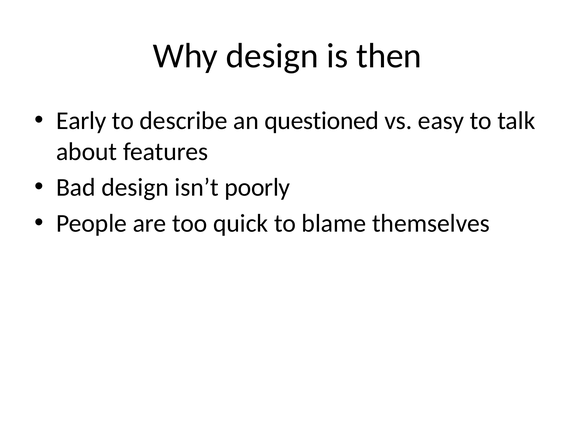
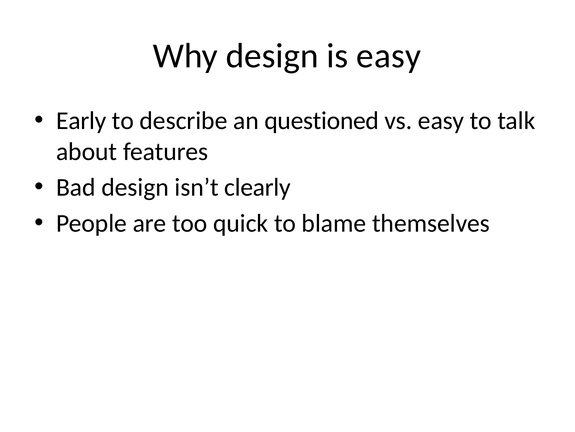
is then: then -> easy
poorly: poorly -> clearly
